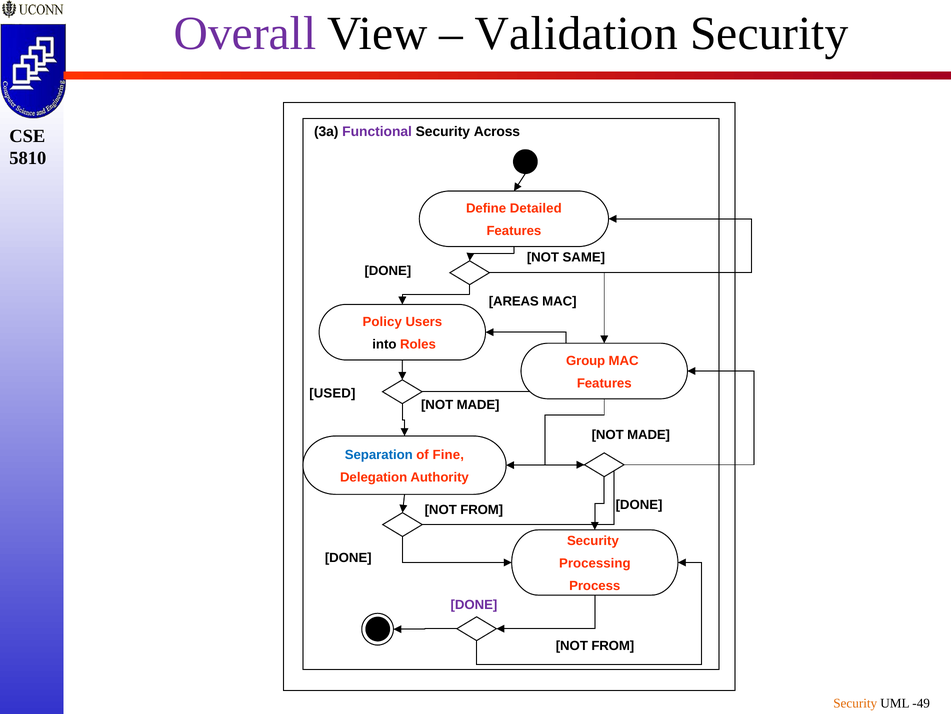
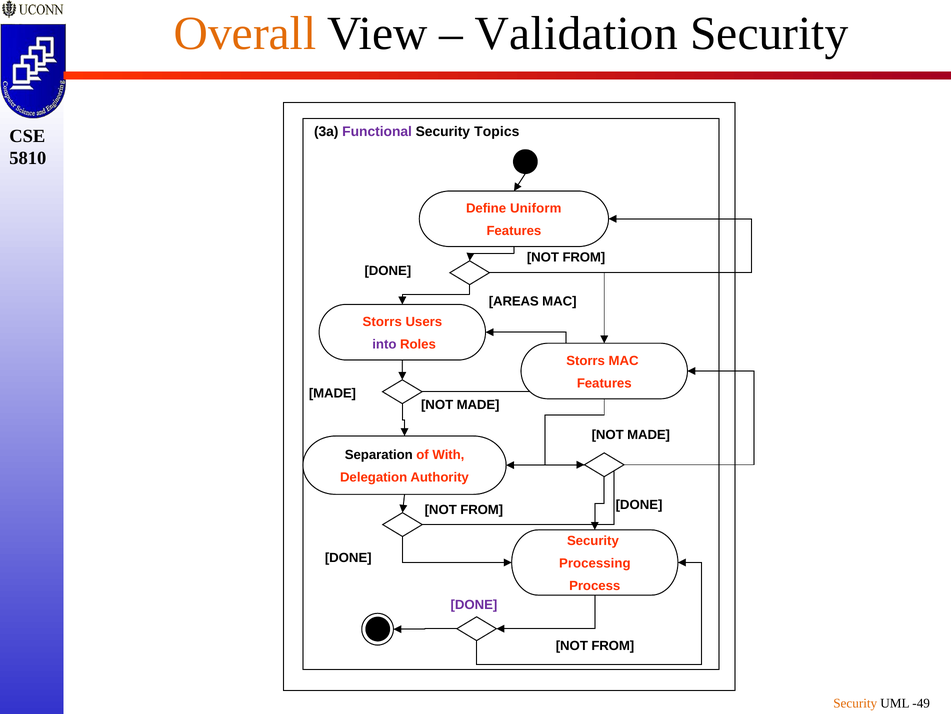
Overall colour: purple -> orange
Across: Across -> Topics
Detailed: Detailed -> Uniform
SAME at (584, 257): SAME -> FROM
Policy at (382, 321): Policy -> Storrs
into colour: black -> purple
Group at (586, 360): Group -> Storrs
USED at (332, 393): USED -> MADE
Separation colour: blue -> black
Fine: Fine -> With
